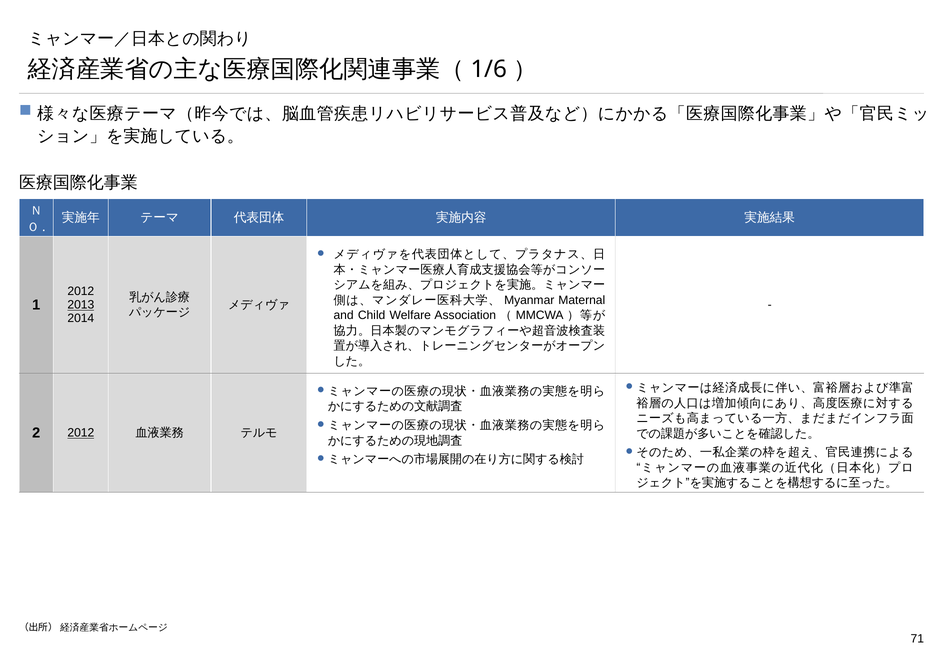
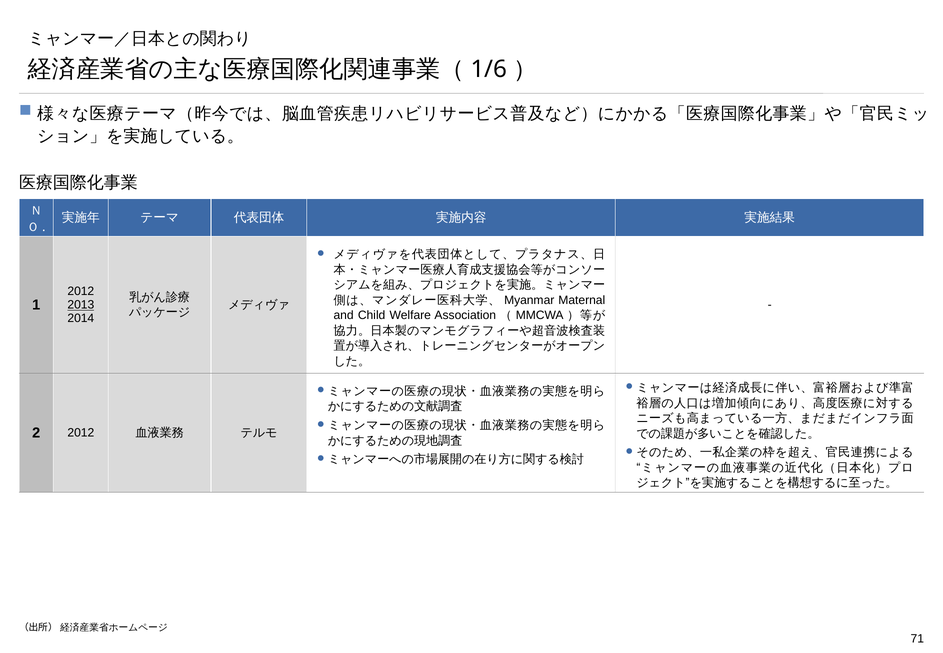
2012 at (81, 433) underline: present -> none
